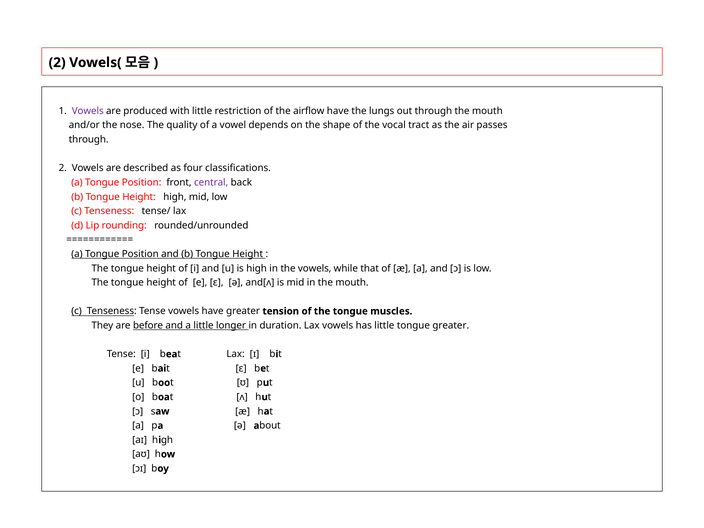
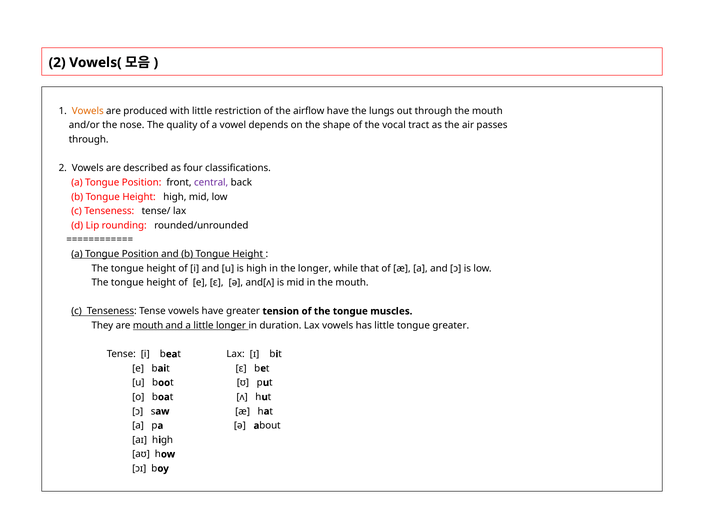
Vowels at (88, 111) colour: purple -> orange
the vowels: vowels -> longer
are before: before -> mouth
